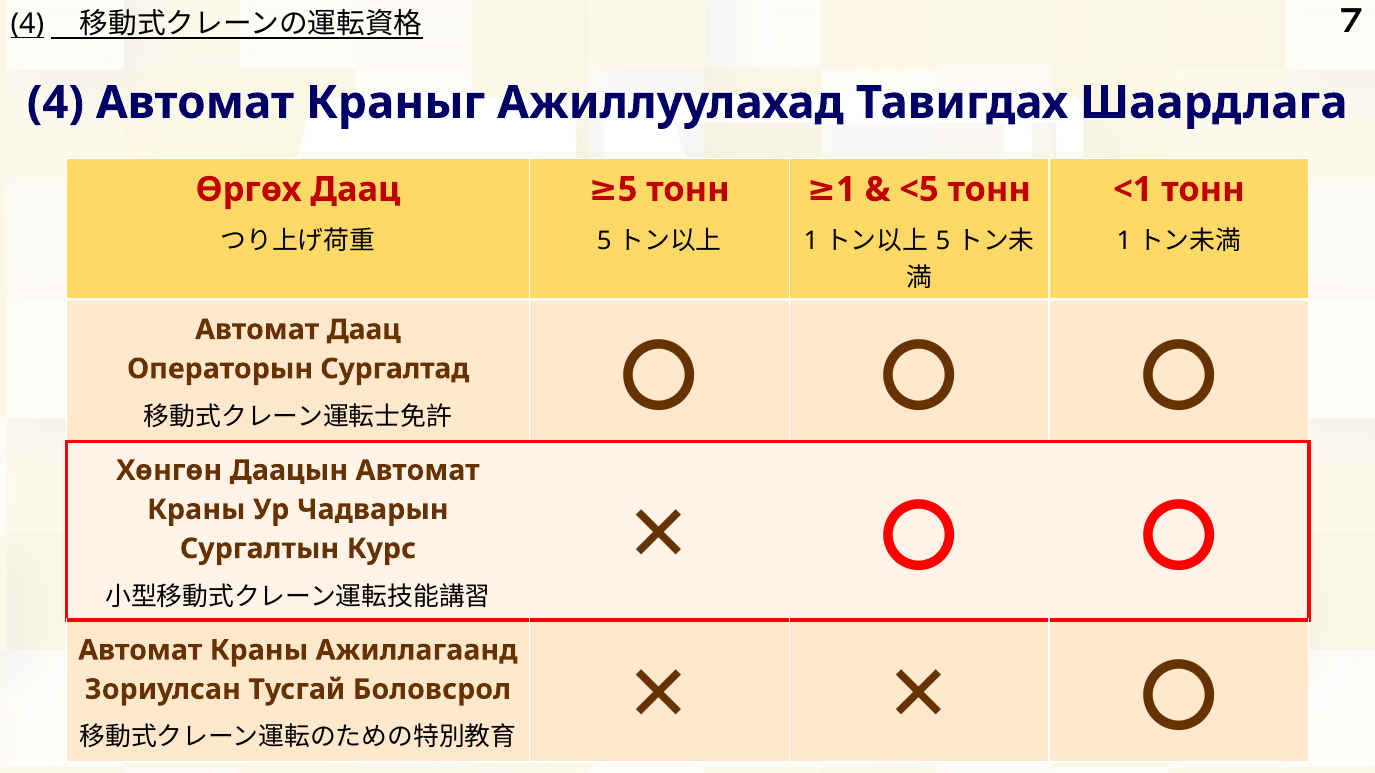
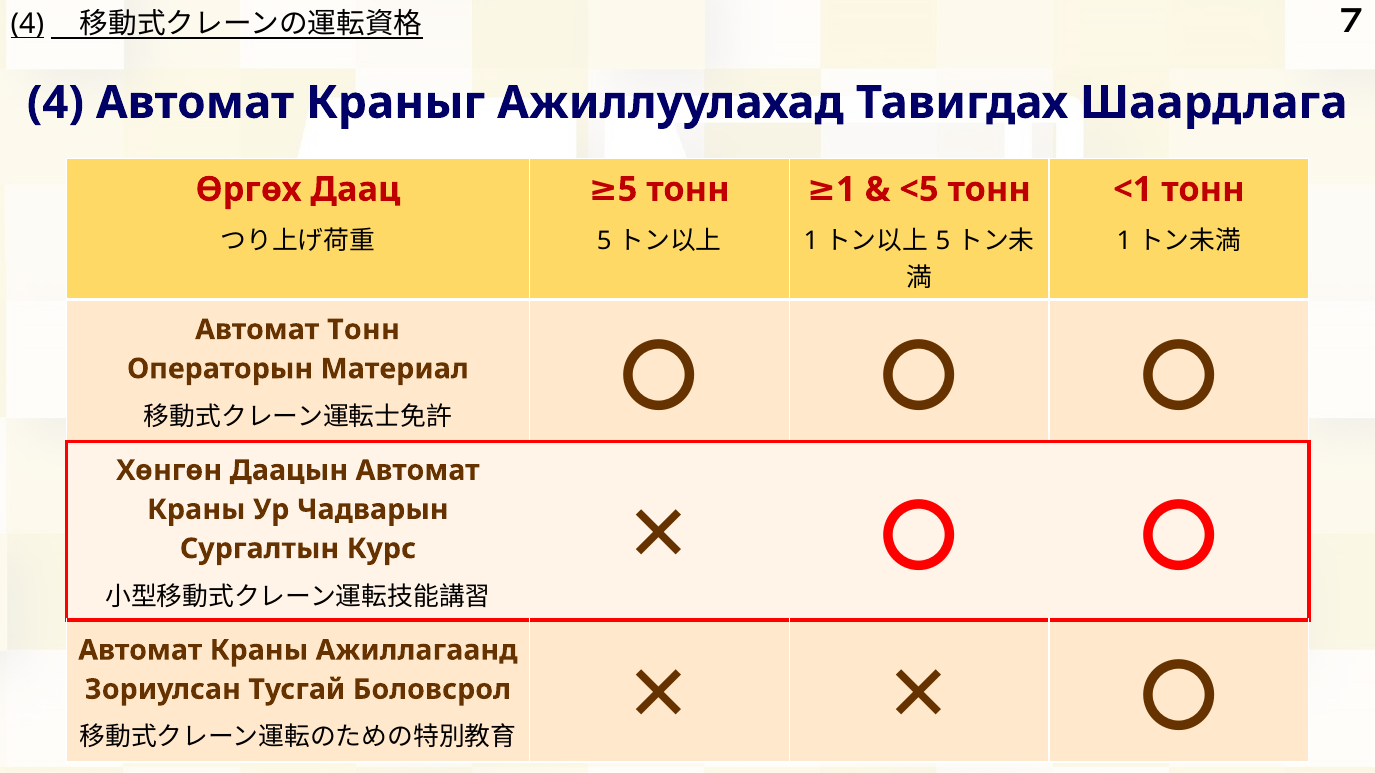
Автомат Даац: Даац -> Тонн
Сургалтад: Сургалтад -> Материал
